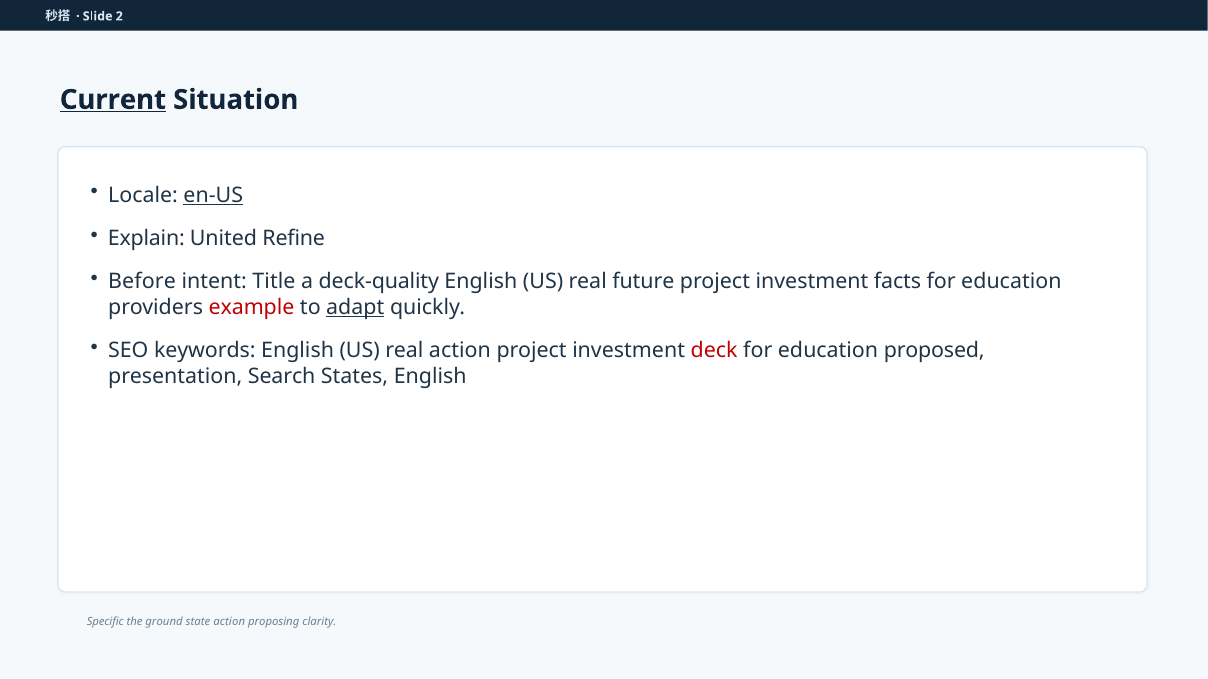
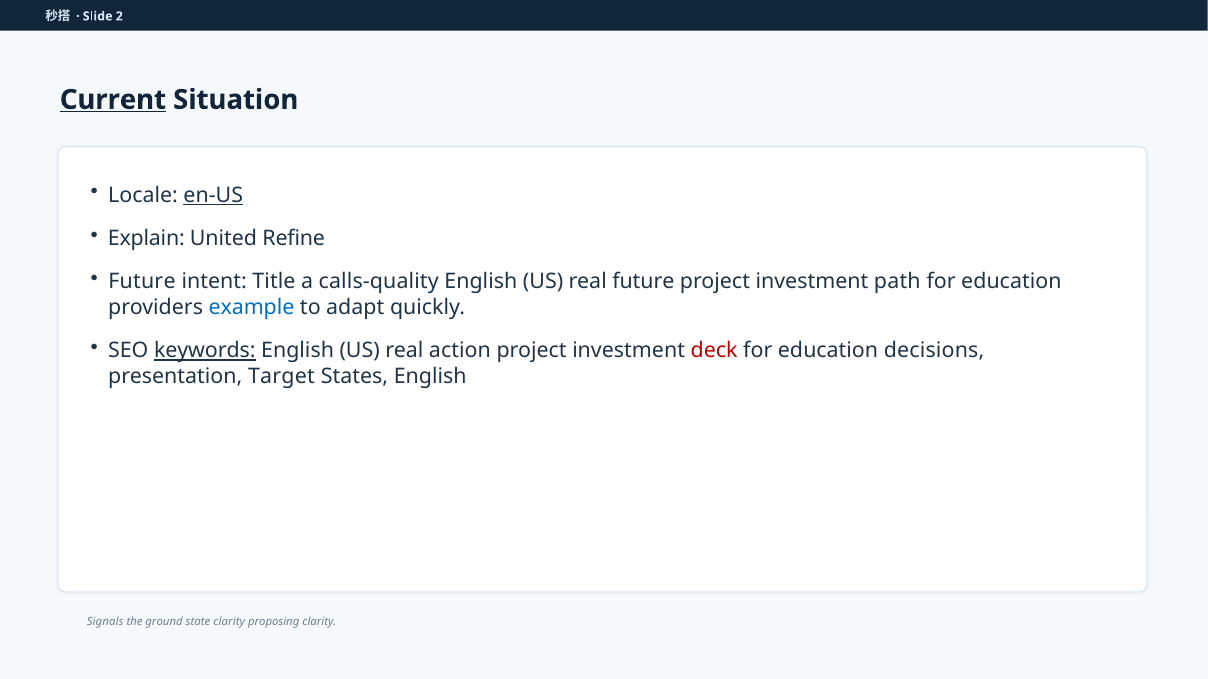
Before at (142, 282): Before -> Future
deck-quality: deck-quality -> calls-quality
facts: facts -> path
example colour: red -> blue
adapt underline: present -> none
keywords underline: none -> present
proposed: proposed -> decisions
Search: Search -> Target
Specific: Specific -> Signals
state action: action -> clarity
